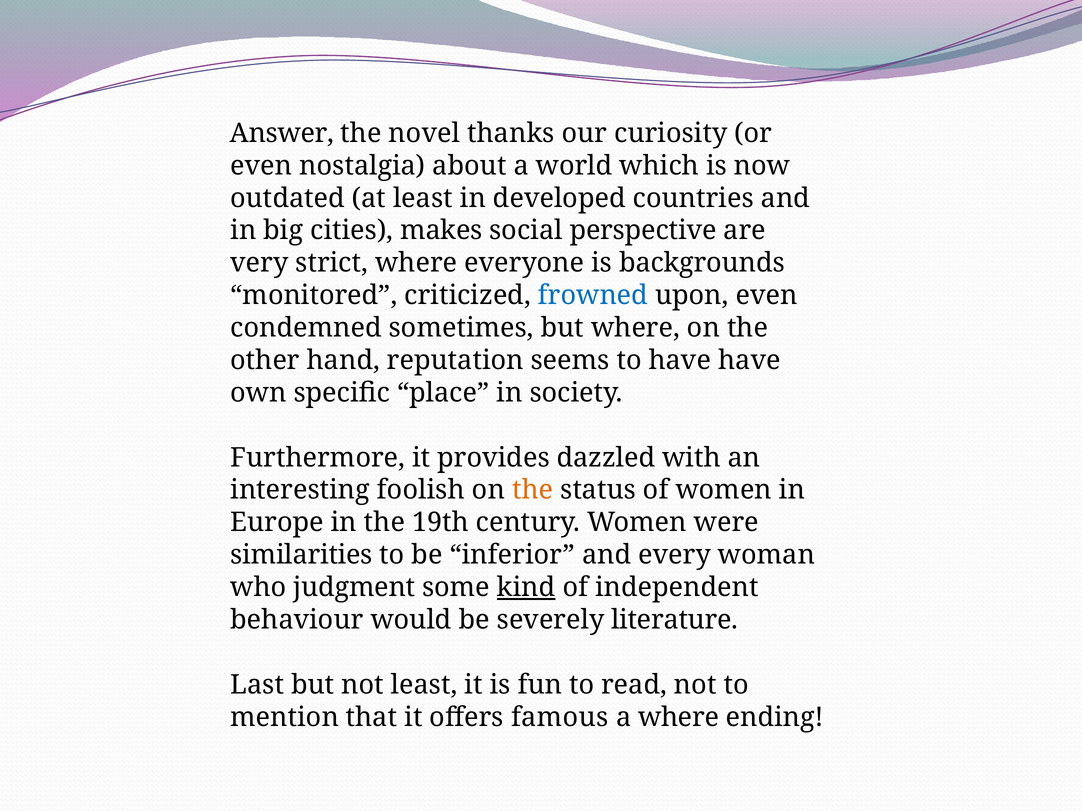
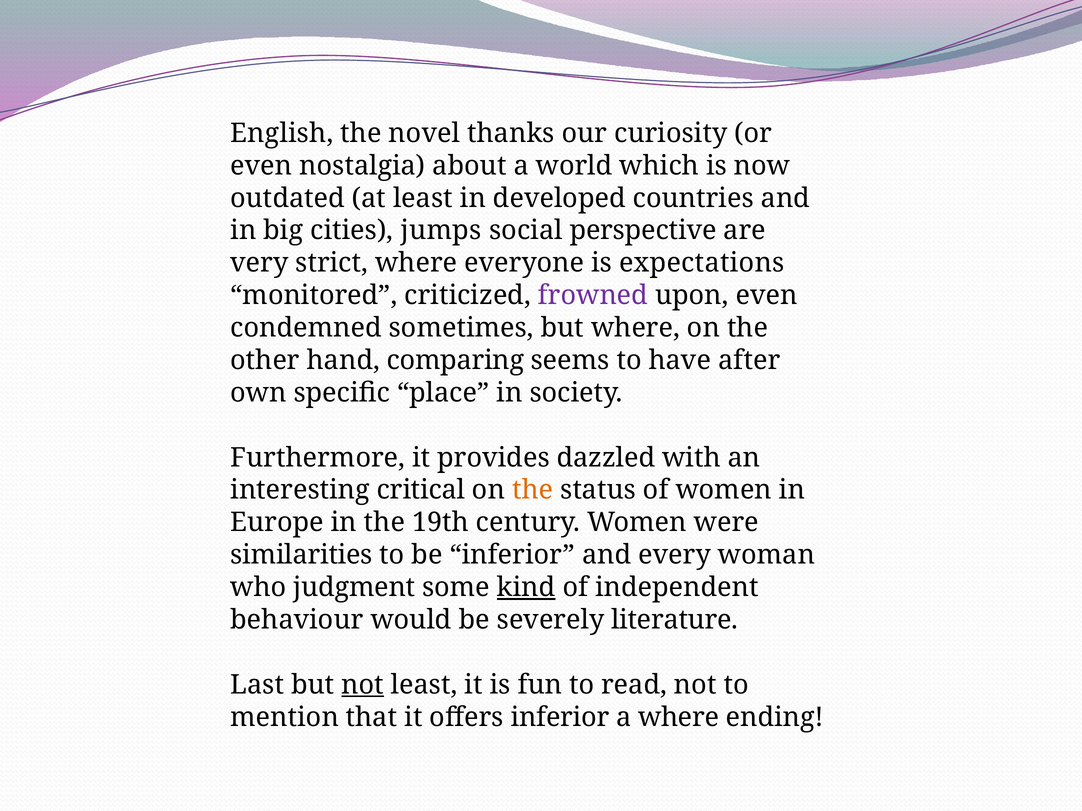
Answer: Answer -> English
makes: makes -> jumps
backgrounds: backgrounds -> expectations
frowned colour: blue -> purple
reputation: reputation -> comparing
have have: have -> after
foolish: foolish -> critical
not at (363, 685) underline: none -> present
offers famous: famous -> inferior
